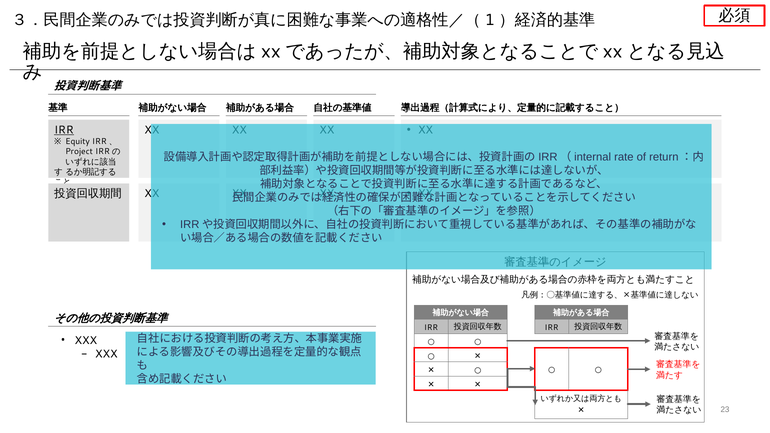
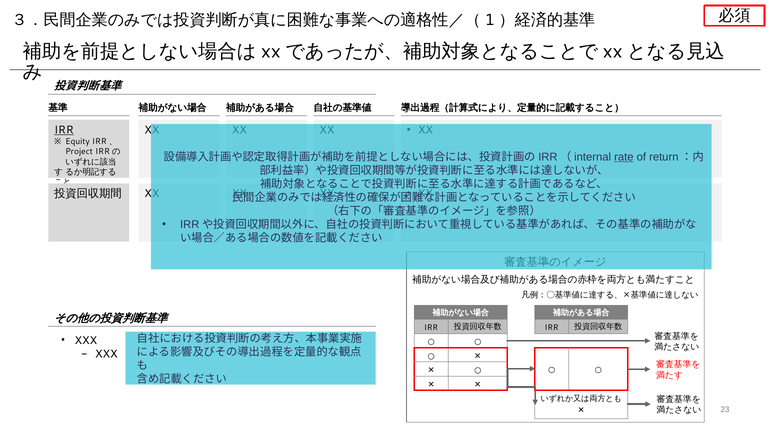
rate underline: none -> present
